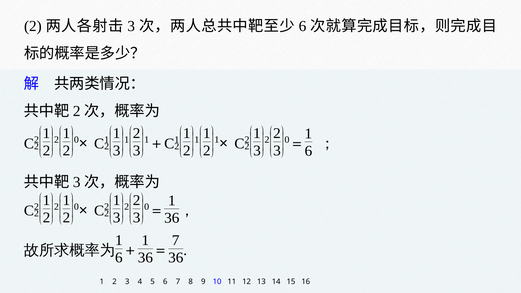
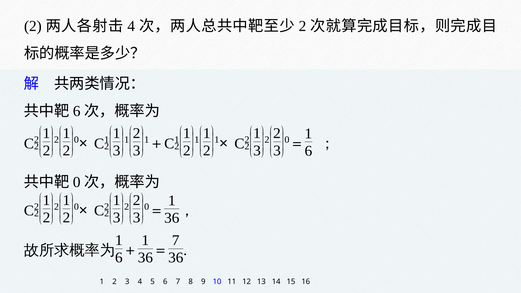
3 at (131, 26): 3 -> 4
6 at (302, 26): 6 -> 2
2 at (77, 111): 2 -> 6
3 at (77, 182): 3 -> 0
